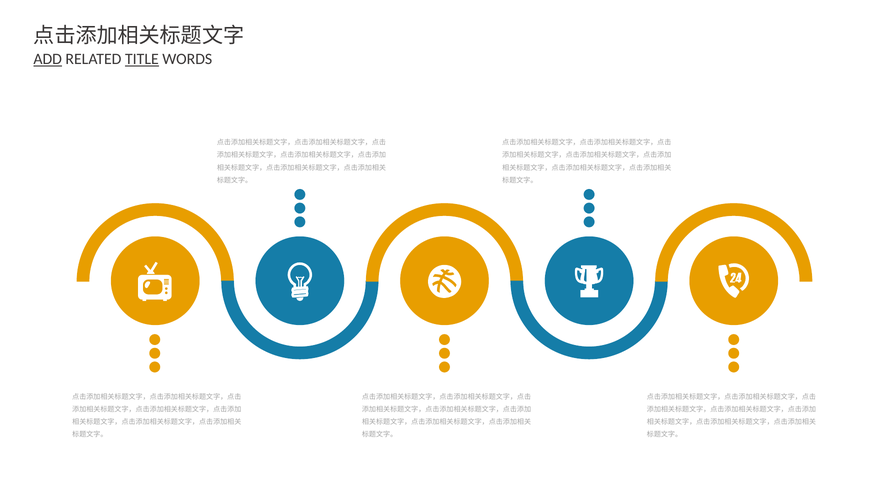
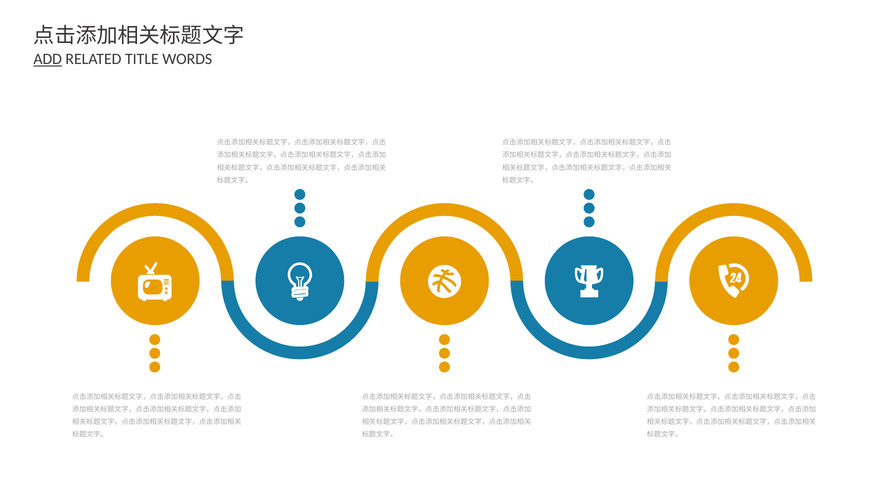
TITLE underline: present -> none
